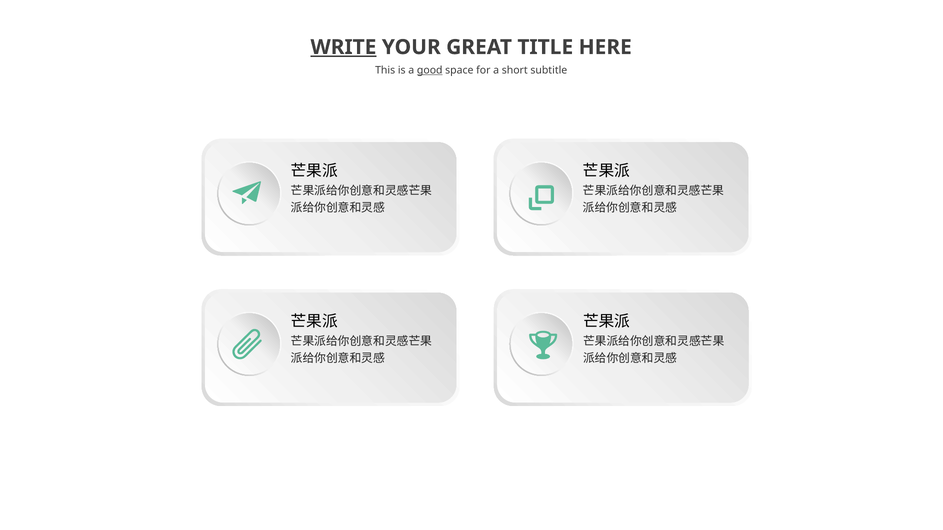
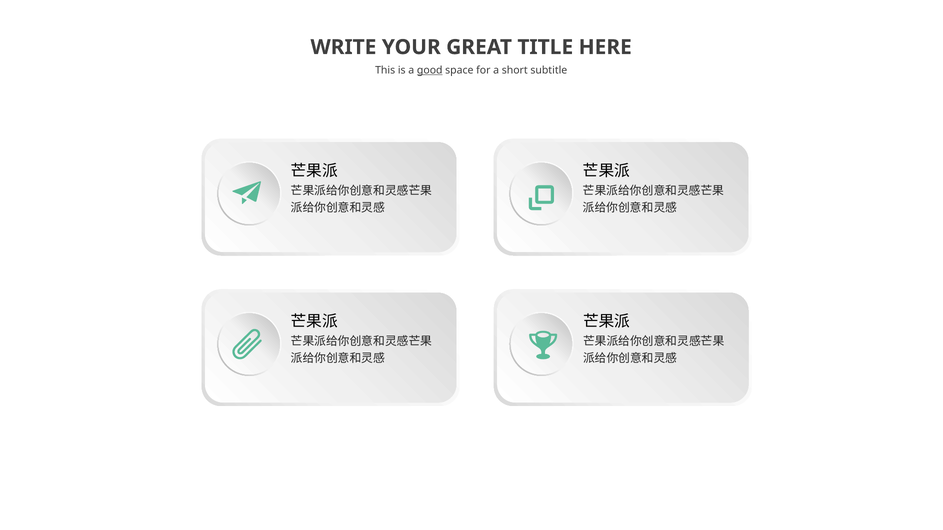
WRITE underline: present -> none
